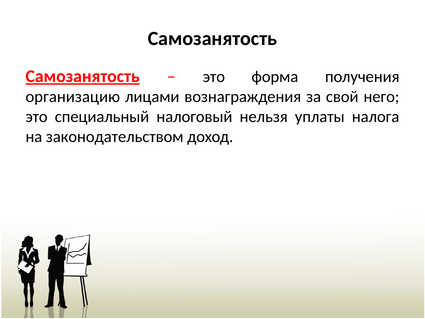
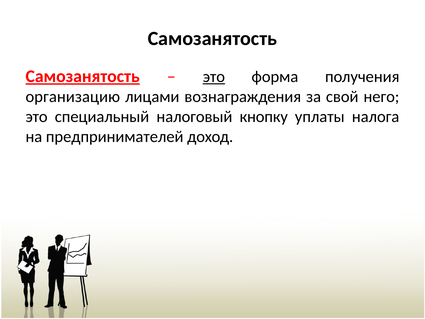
это at (214, 77) underline: none -> present
нельзя: нельзя -> кнопку
законодательством: законодательством -> предпринимателей
